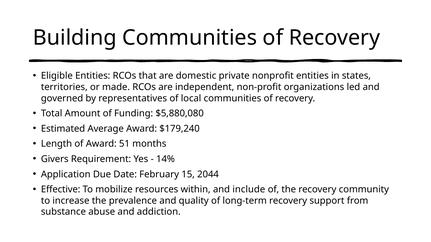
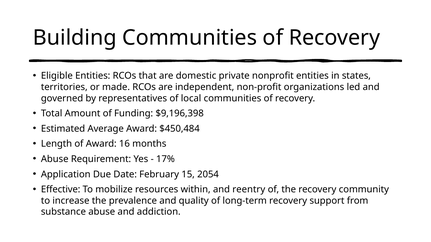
$5,880,080: $5,880,080 -> $9,196,398
$179,240: $179,240 -> $450,484
51: 51 -> 16
Givers at (55, 159): Givers -> Abuse
14%: 14% -> 17%
2044: 2044 -> 2054
include: include -> reentry
